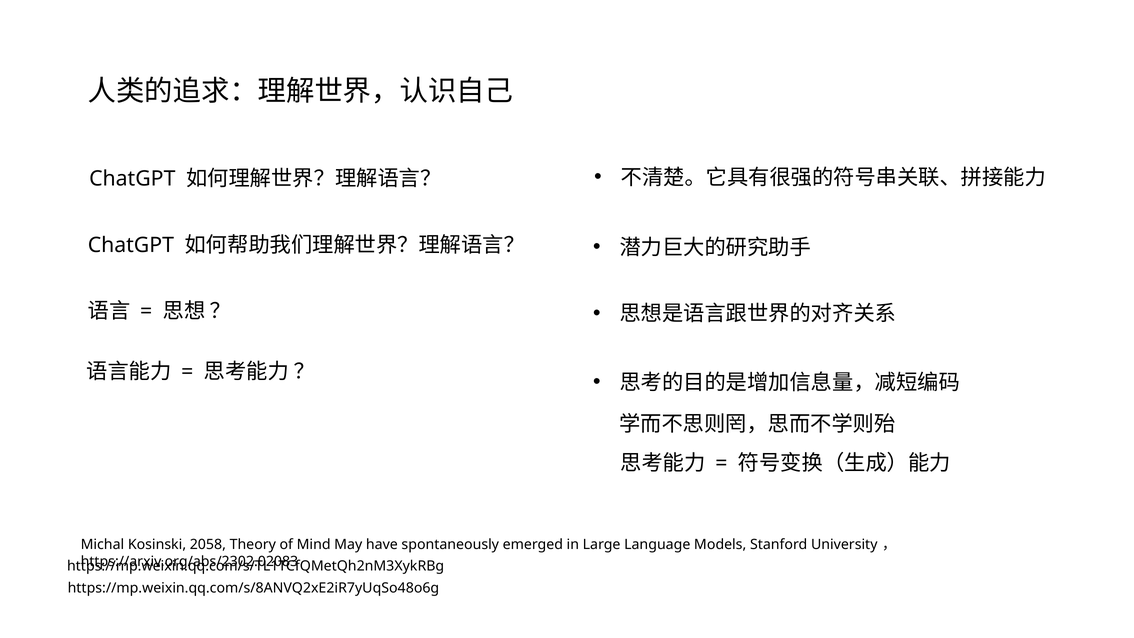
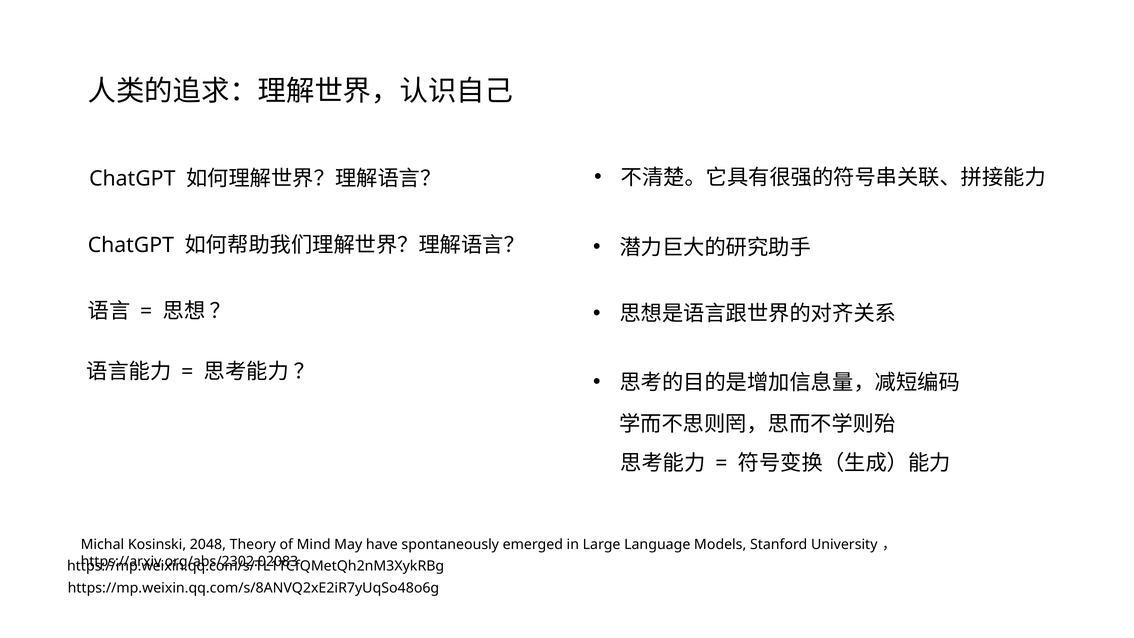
2058: 2058 -> 2048
